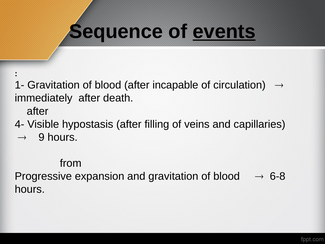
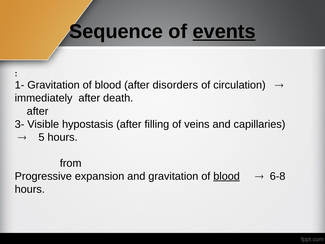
incapable: incapable -> disorders
4-: 4- -> 3-
9: 9 -> 5
blood at (227, 176) underline: none -> present
